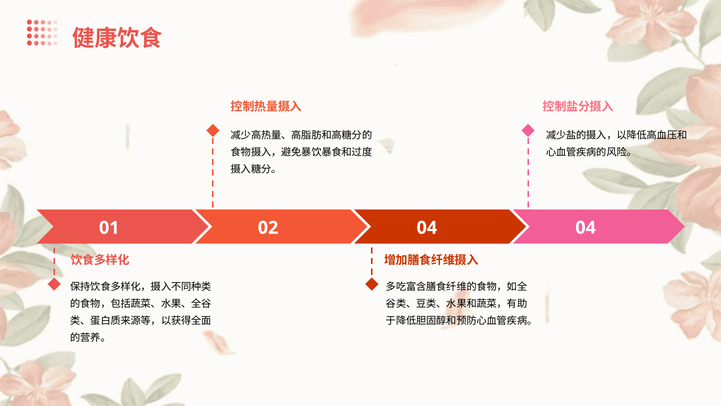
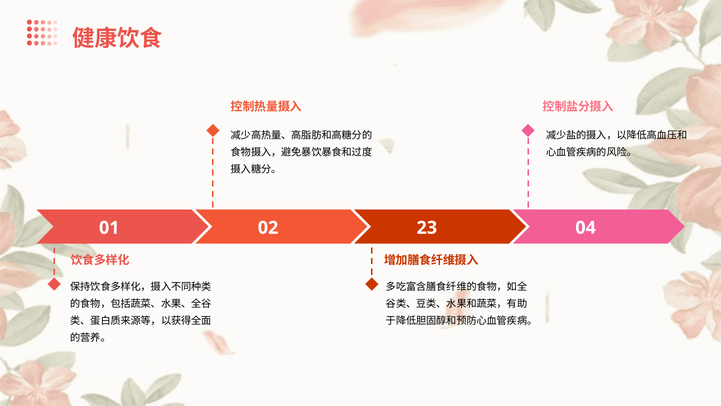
02 04: 04 -> 23
